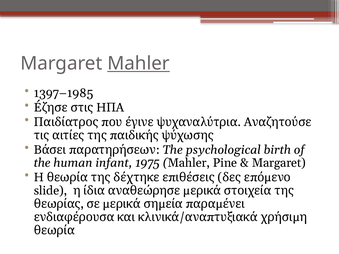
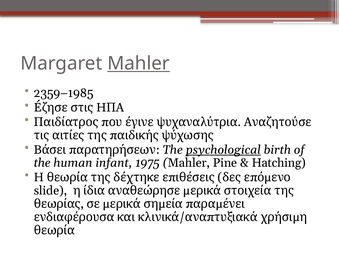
1397–1985: 1397–1985 -> 2359–1985
psychological underline: none -> present
Margaret at (279, 163): Margaret -> Hatching
